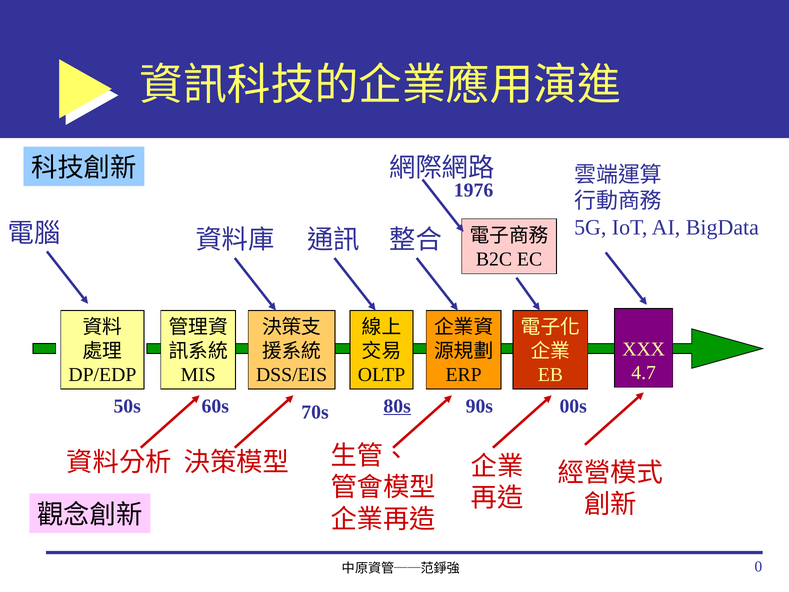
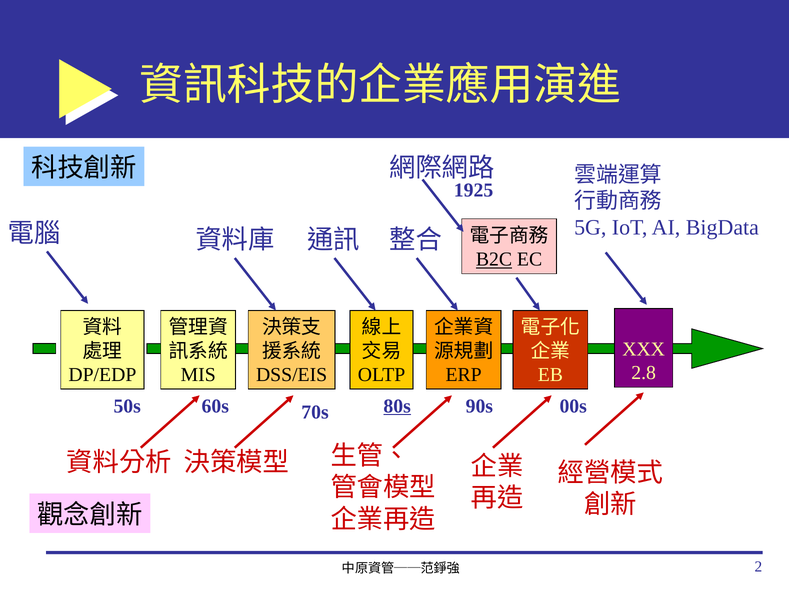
1976: 1976 -> 1925
B2C underline: none -> present
4.7: 4.7 -> 2.8
0: 0 -> 2
